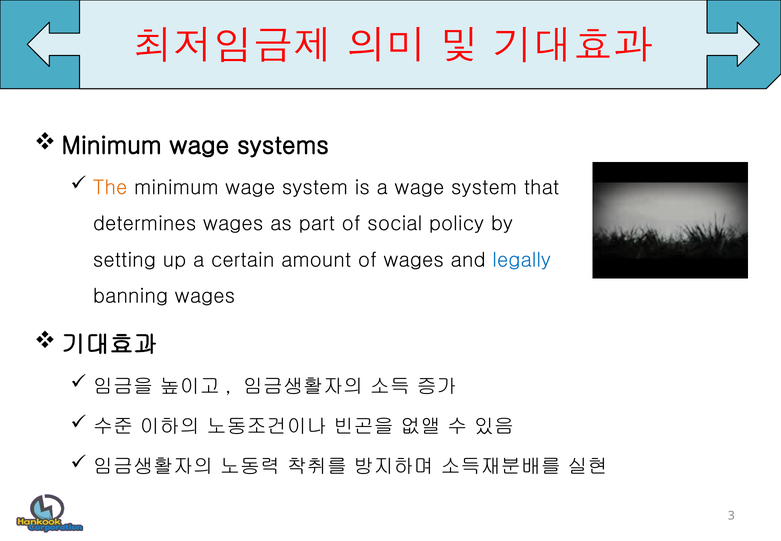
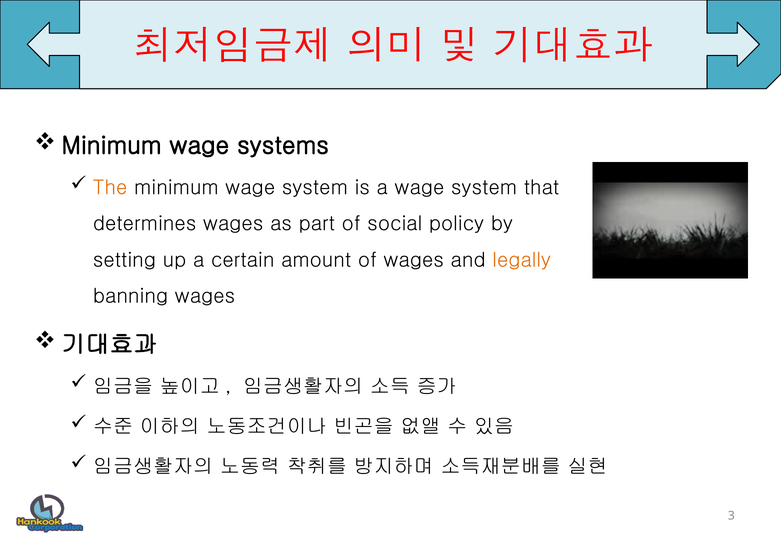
legally colour: blue -> orange
